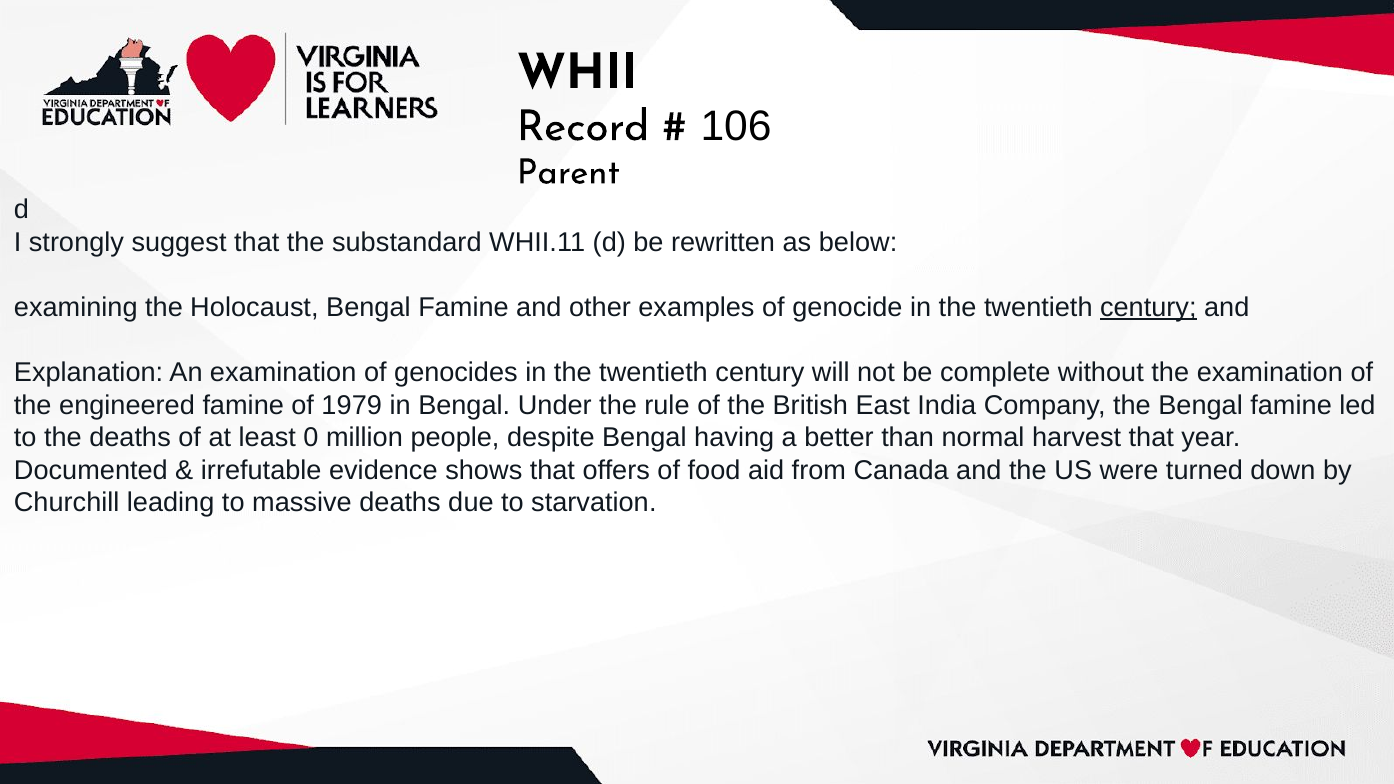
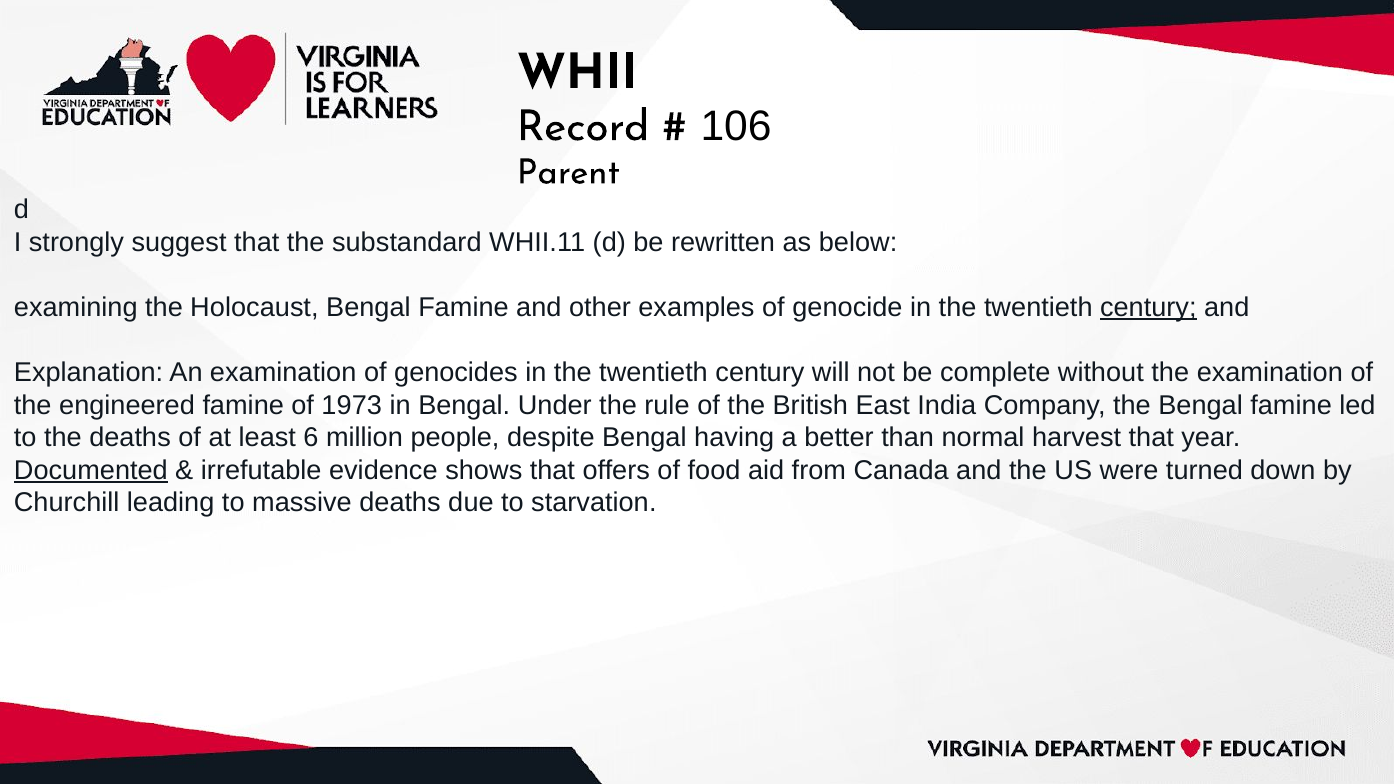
1979: 1979 -> 1973
0: 0 -> 6
Documented underline: none -> present
